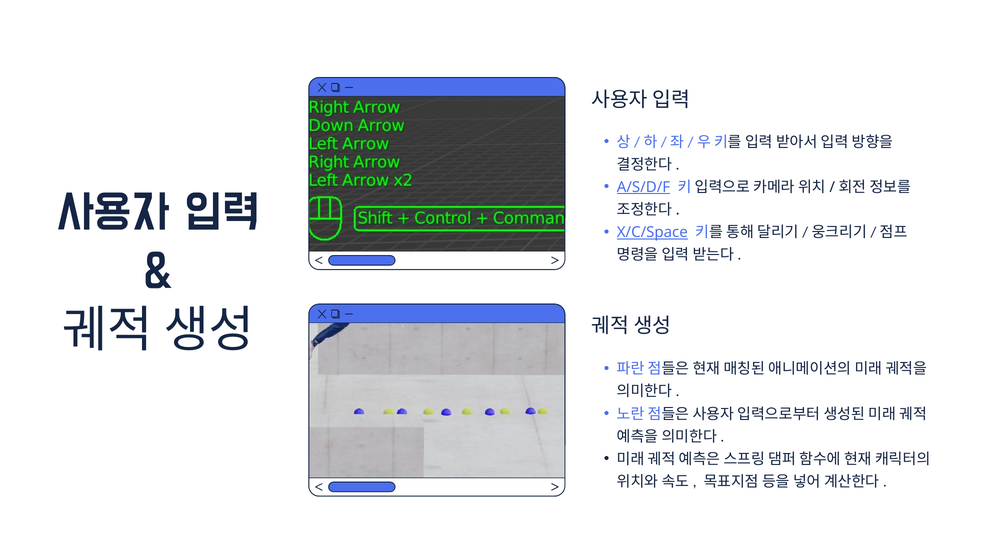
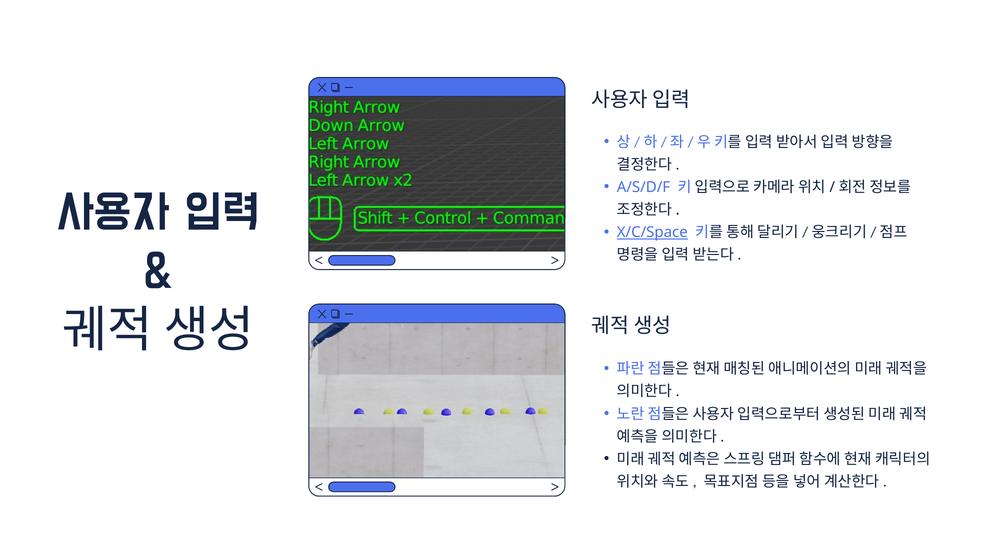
A/S/D/F underline: present -> none
